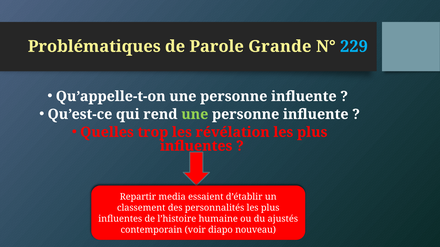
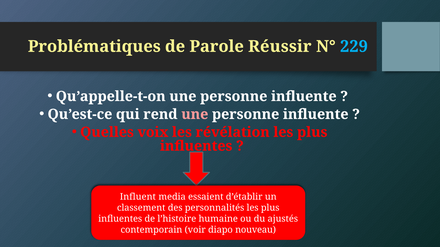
Grande: Grande -> Réussir
une at (195, 115) colour: light green -> pink
trop: trop -> voix
Repartir: Repartir -> Influent
